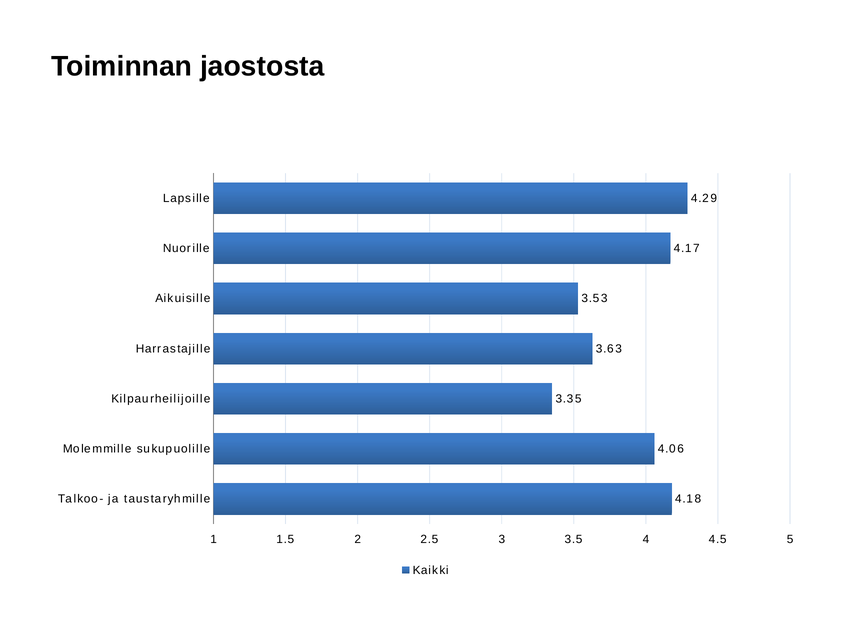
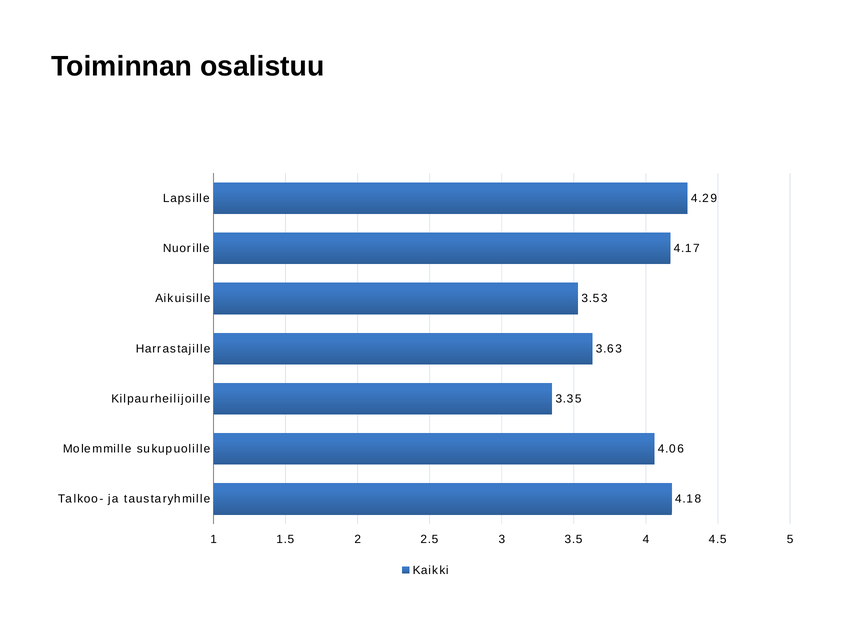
jaostosta: jaostosta -> osalistuu
